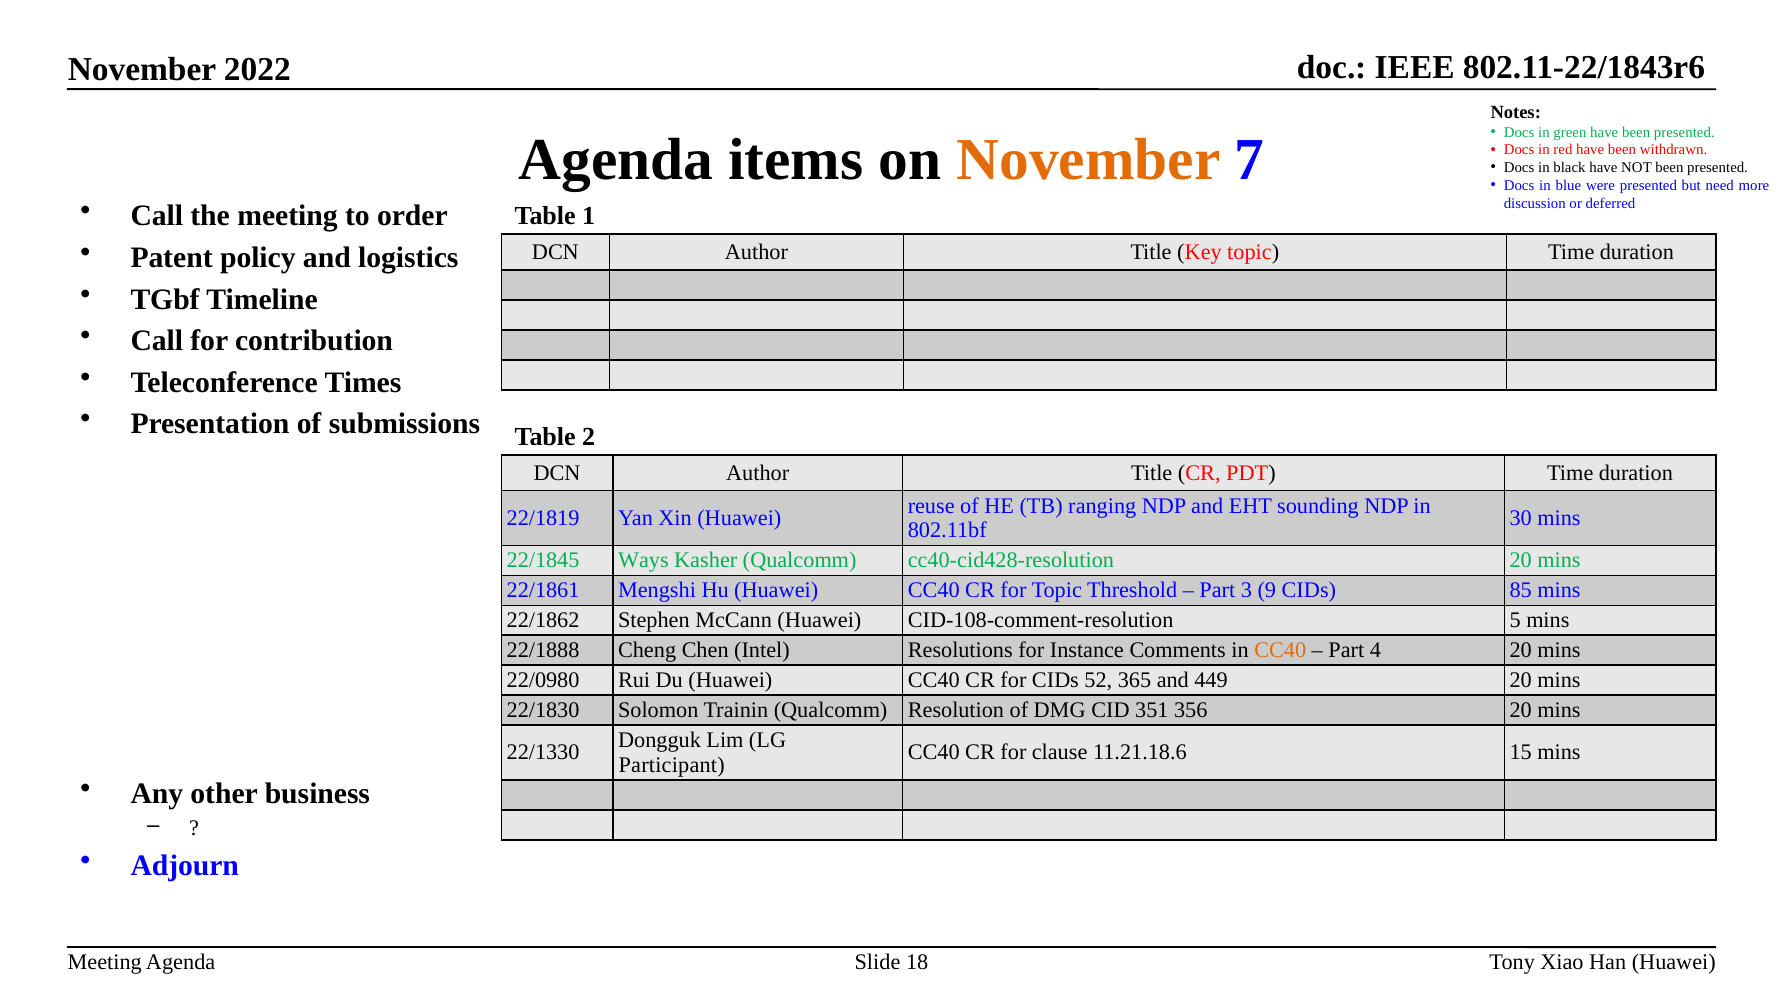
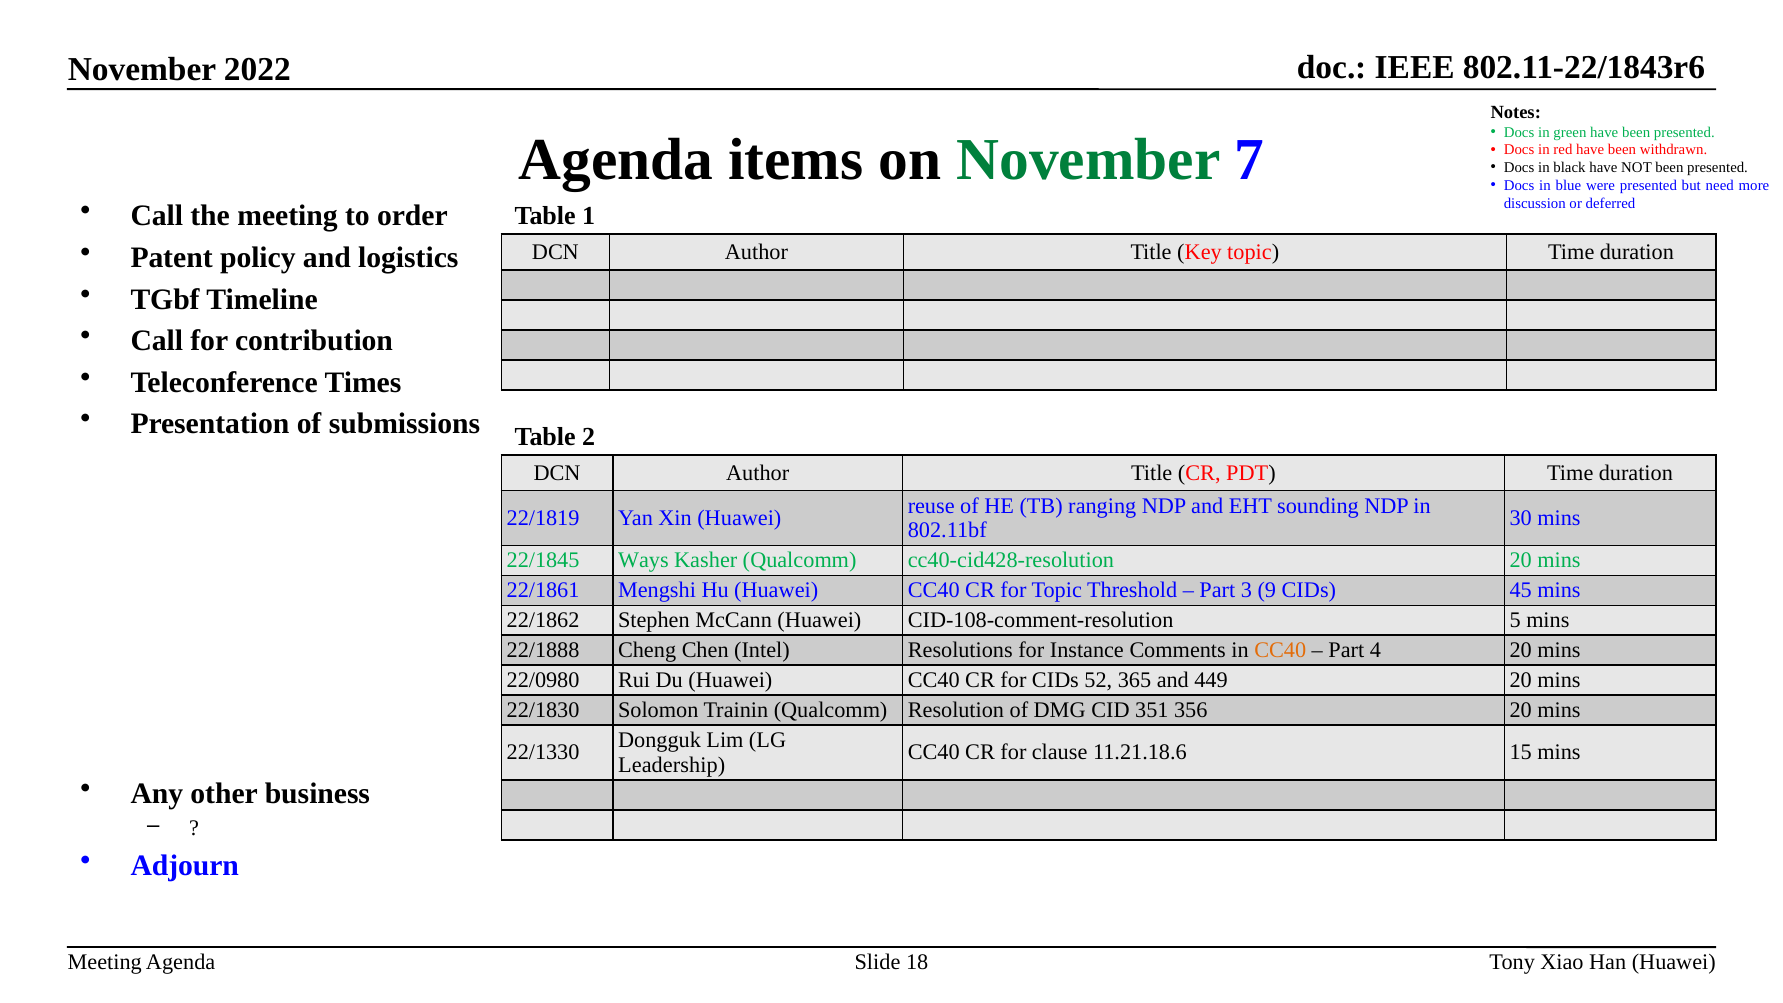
November at (1088, 160) colour: orange -> green
85: 85 -> 45
Participant: Participant -> Leadership
